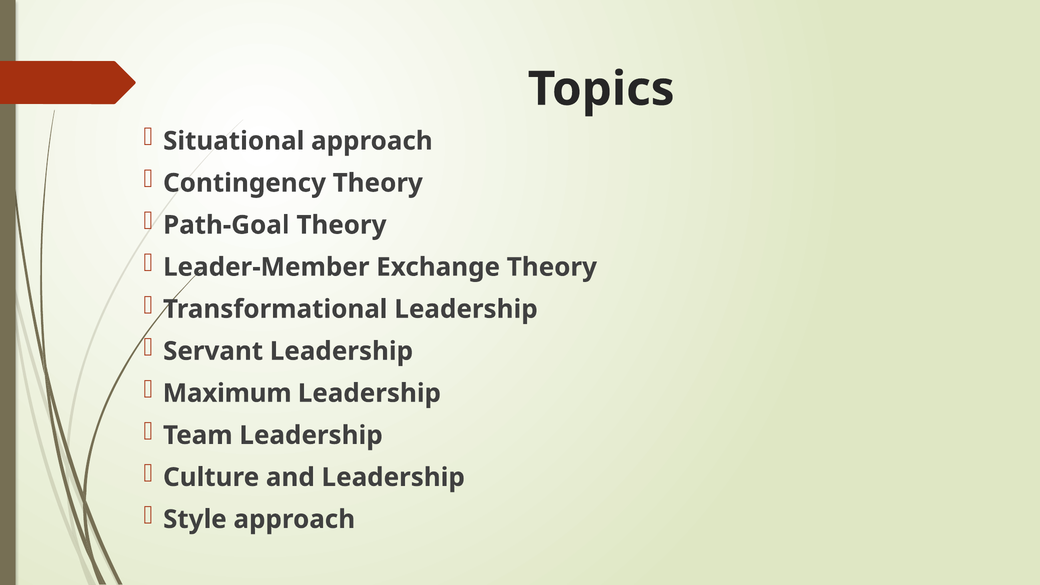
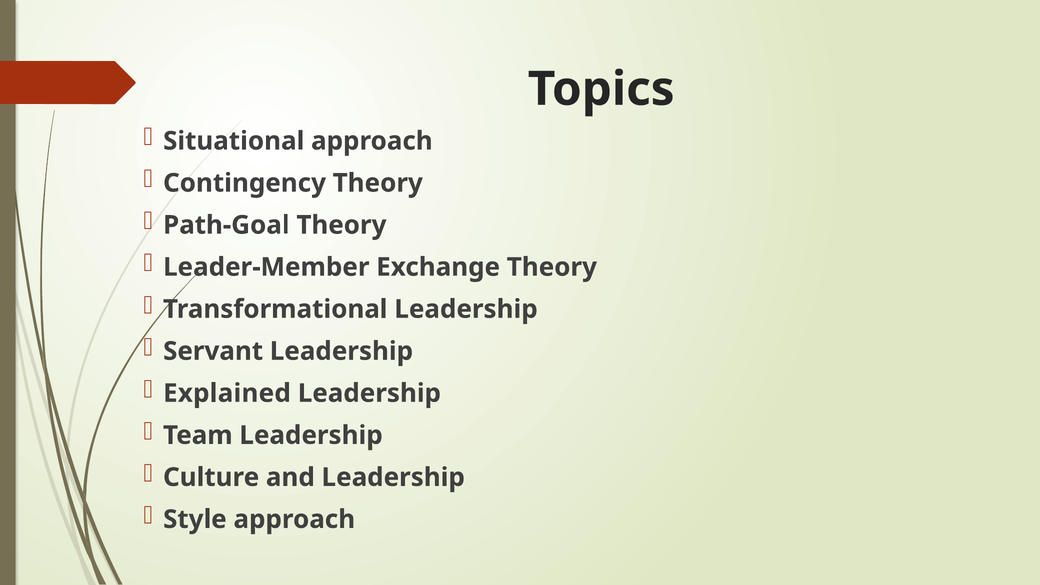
Maximum: Maximum -> Explained
